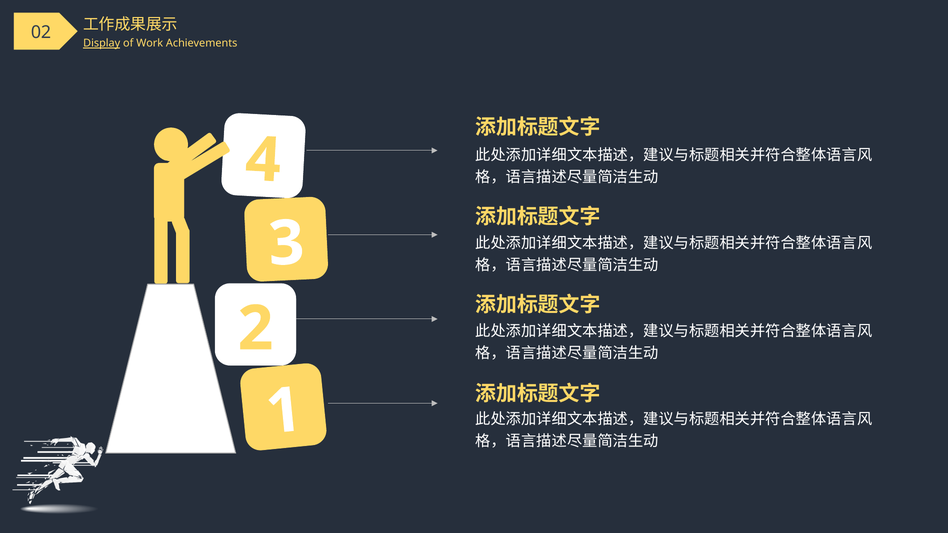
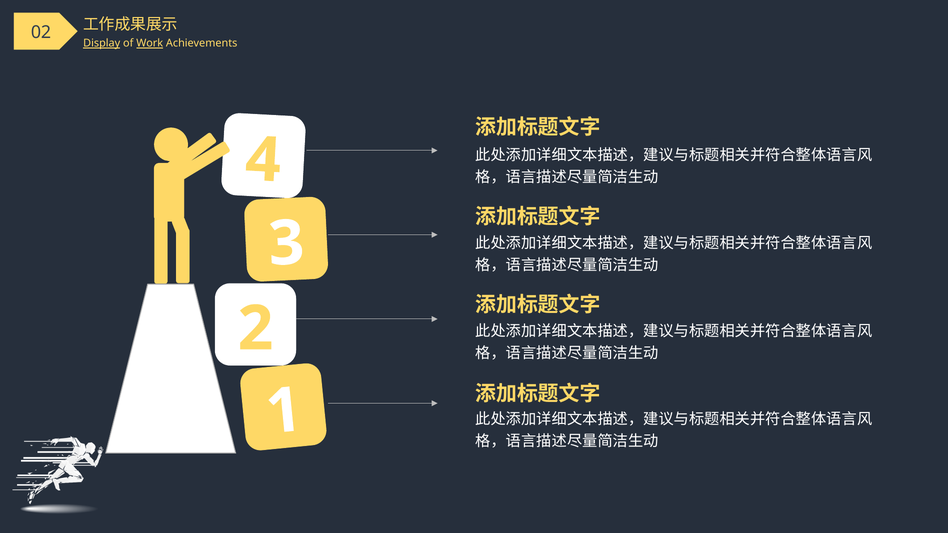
Work underline: none -> present
